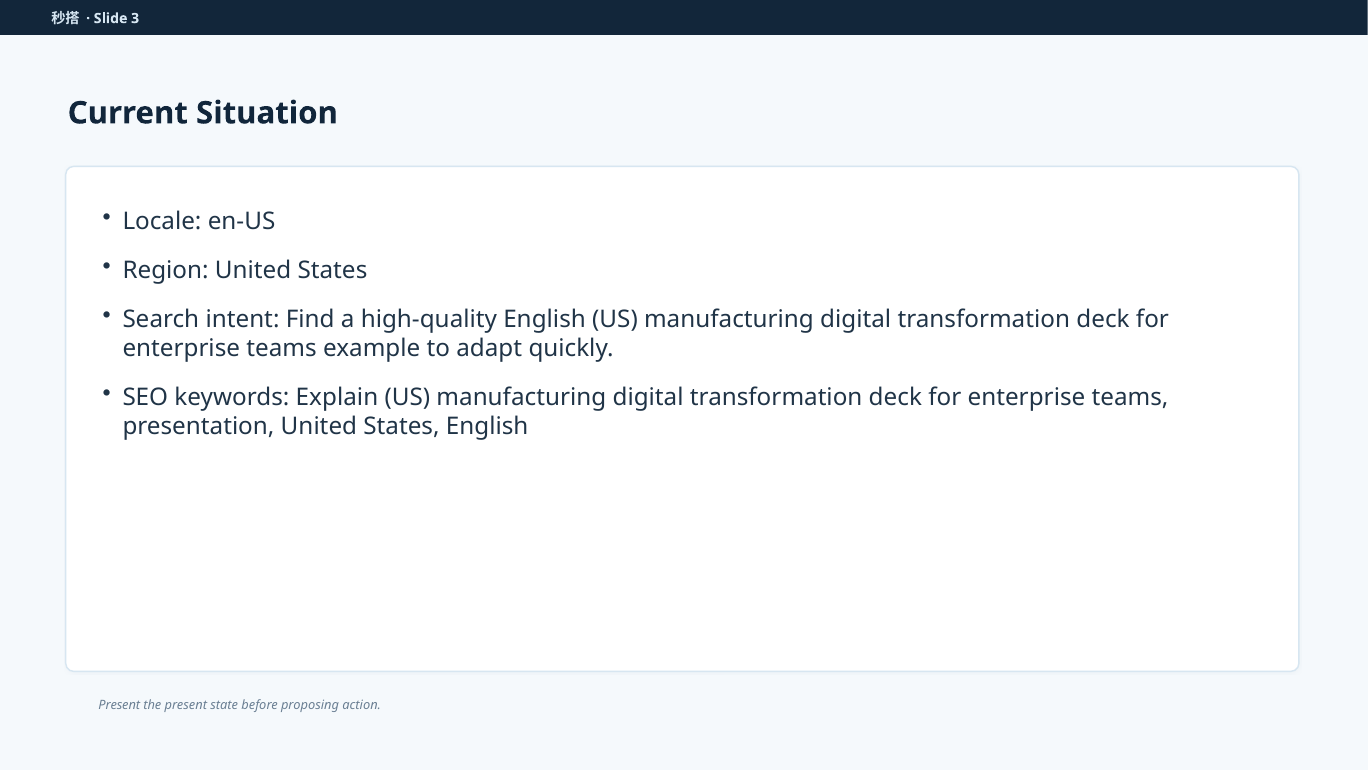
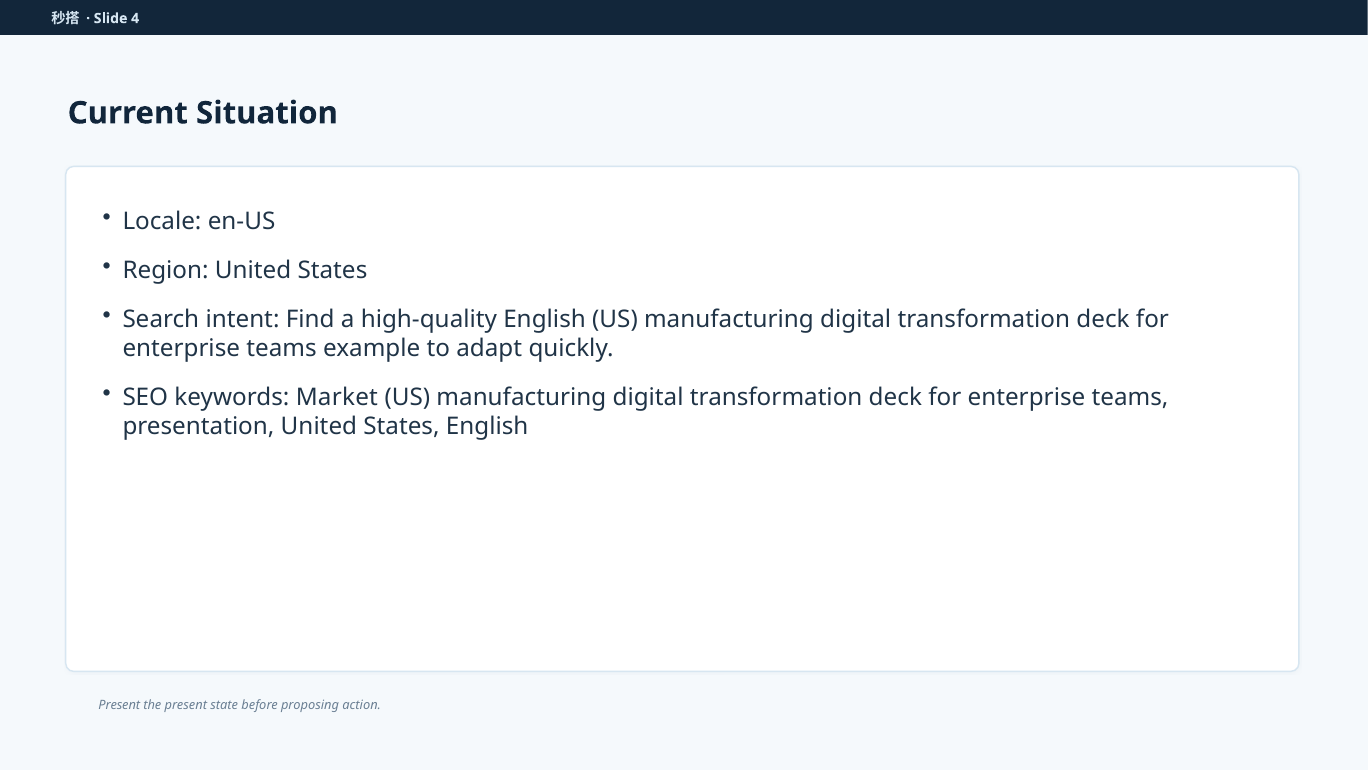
3: 3 -> 4
Explain: Explain -> Market
